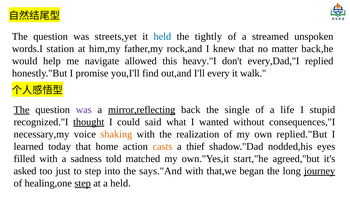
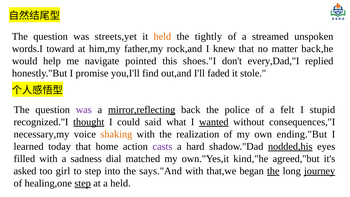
held at (162, 36) colour: blue -> orange
station: station -> toward
allowed: allowed -> pointed
heavy."I: heavy."I -> shoes."I
every: every -> faded
walk: walk -> stole
The at (22, 110) underline: present -> none
single: single -> police
life: life -> felt
wanted underline: none -> present
replied."But: replied."But -> ending."But
casts colour: orange -> purple
thief: thief -> hard
nodded,his underline: none -> present
told: told -> dial
start,"he: start,"he -> kind,"he
just: just -> girl
the at (273, 171) underline: none -> present
